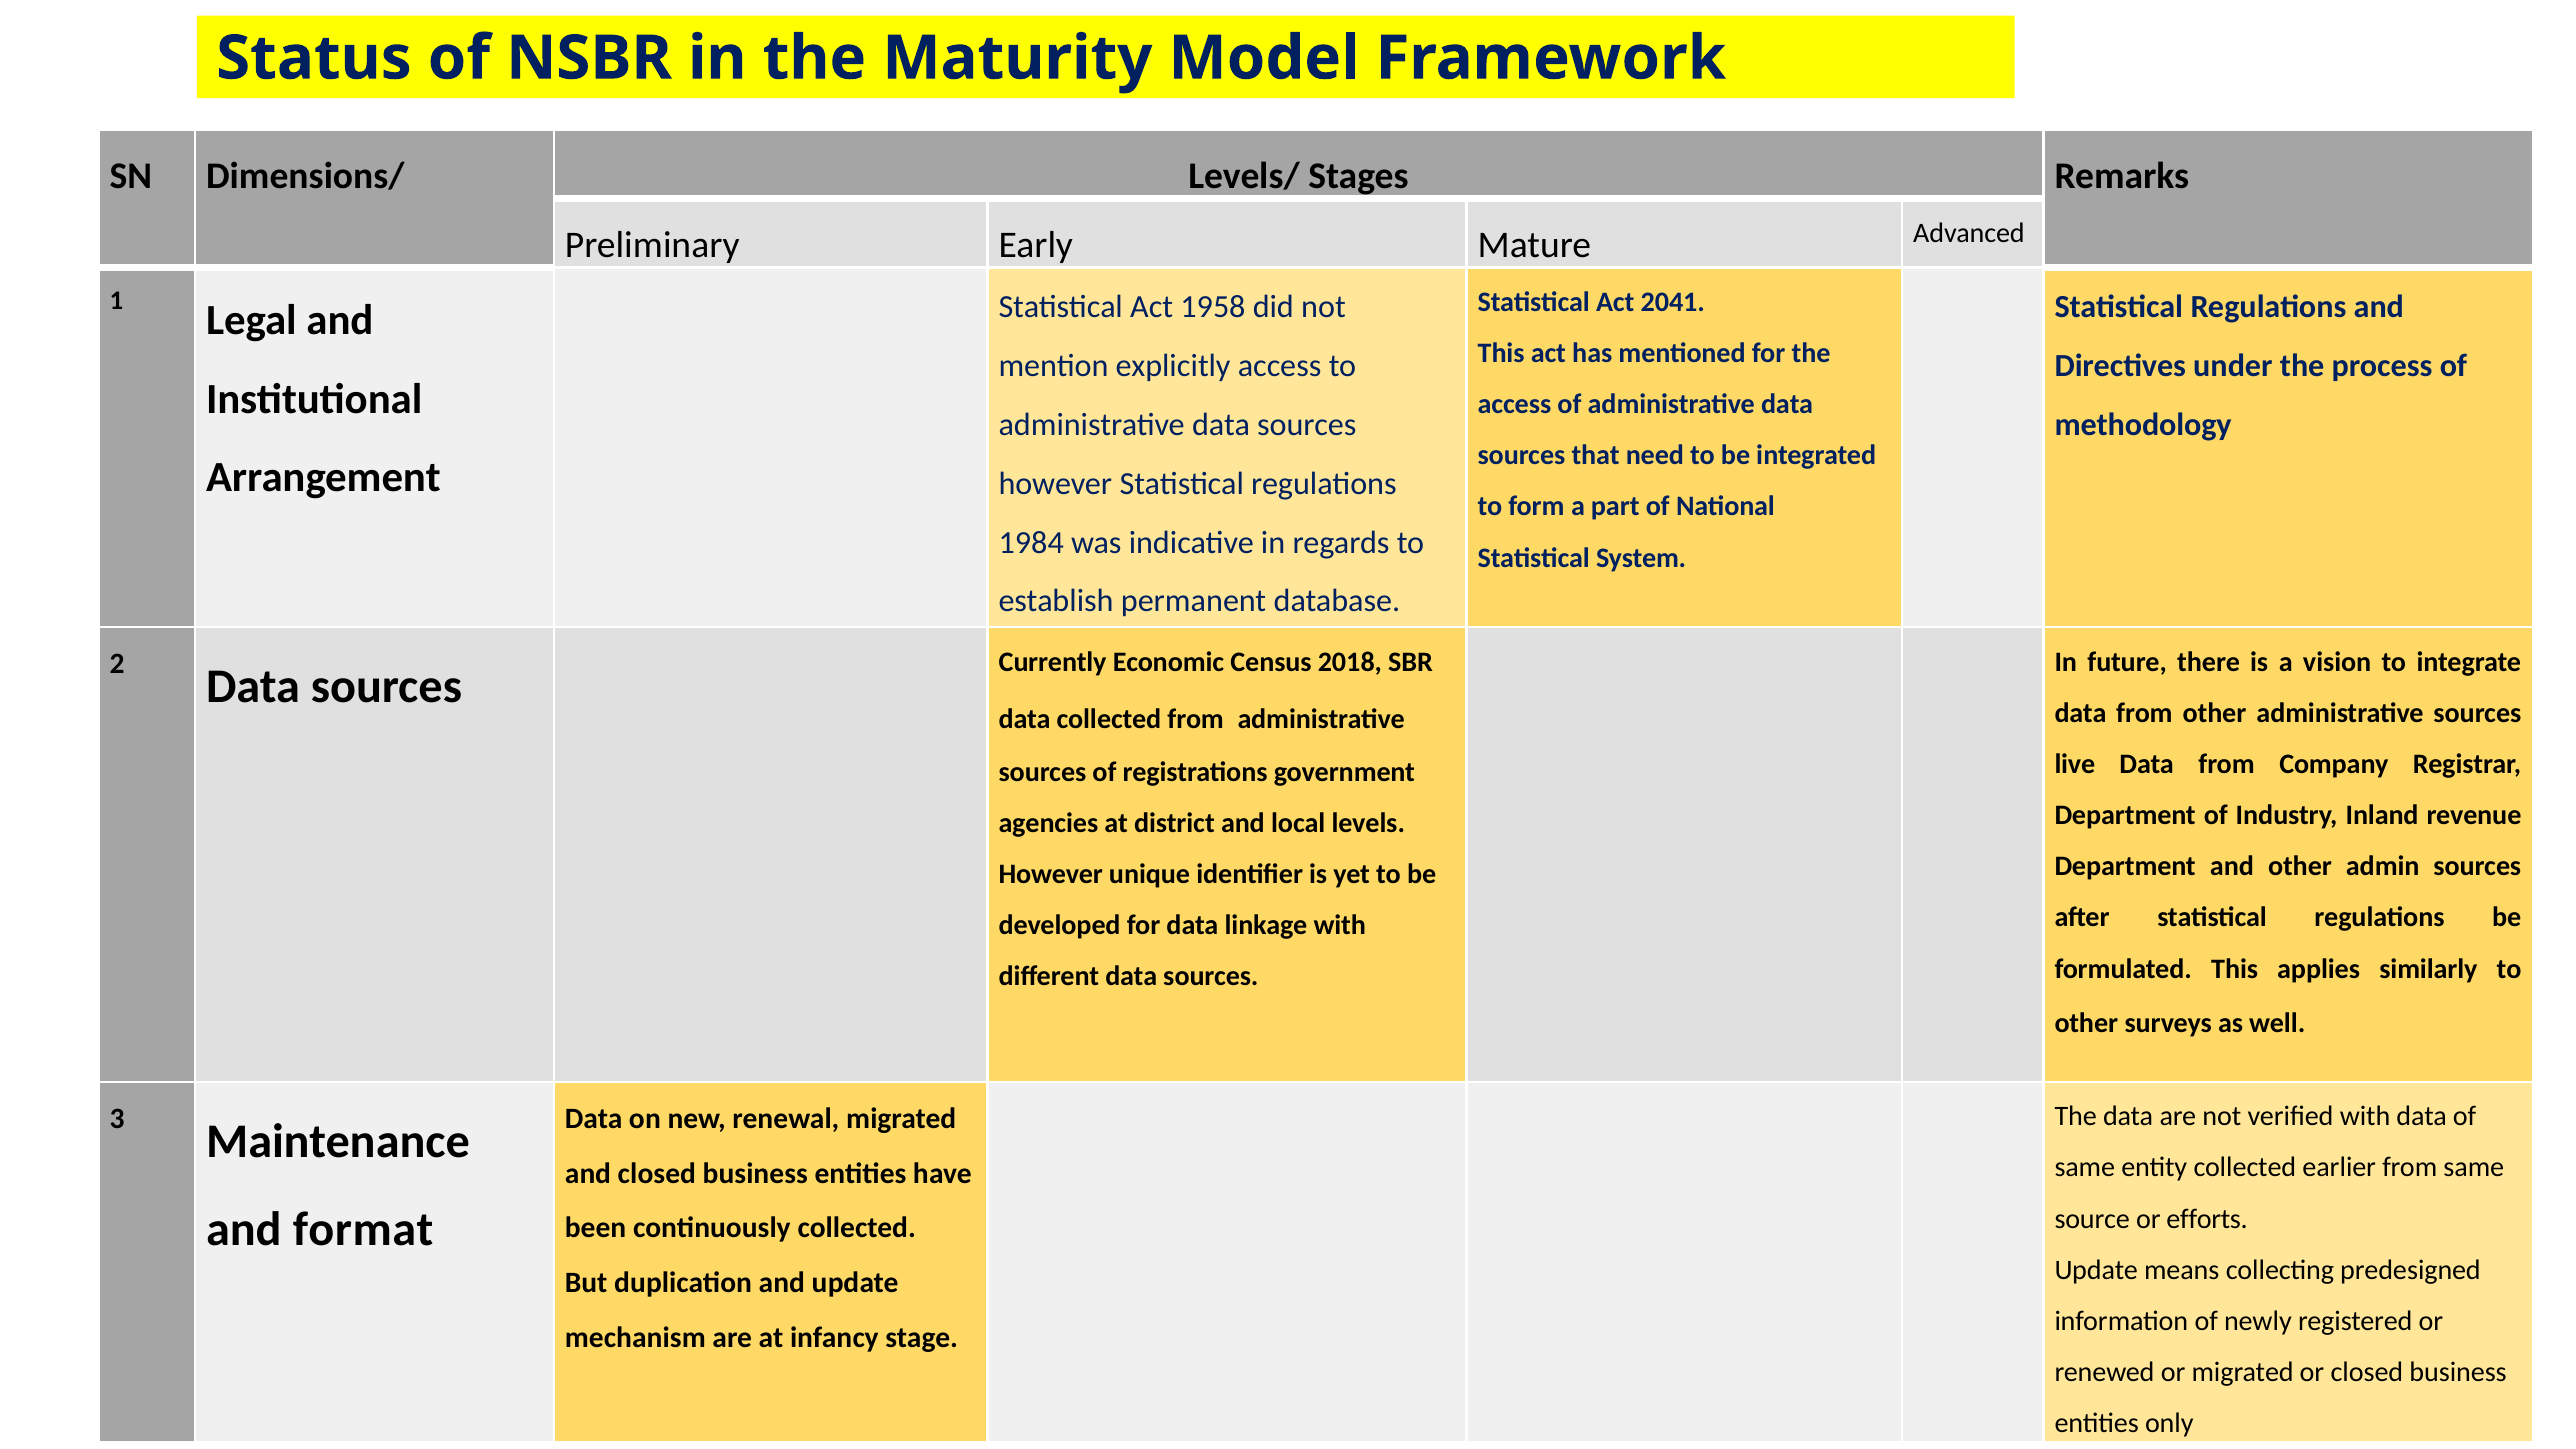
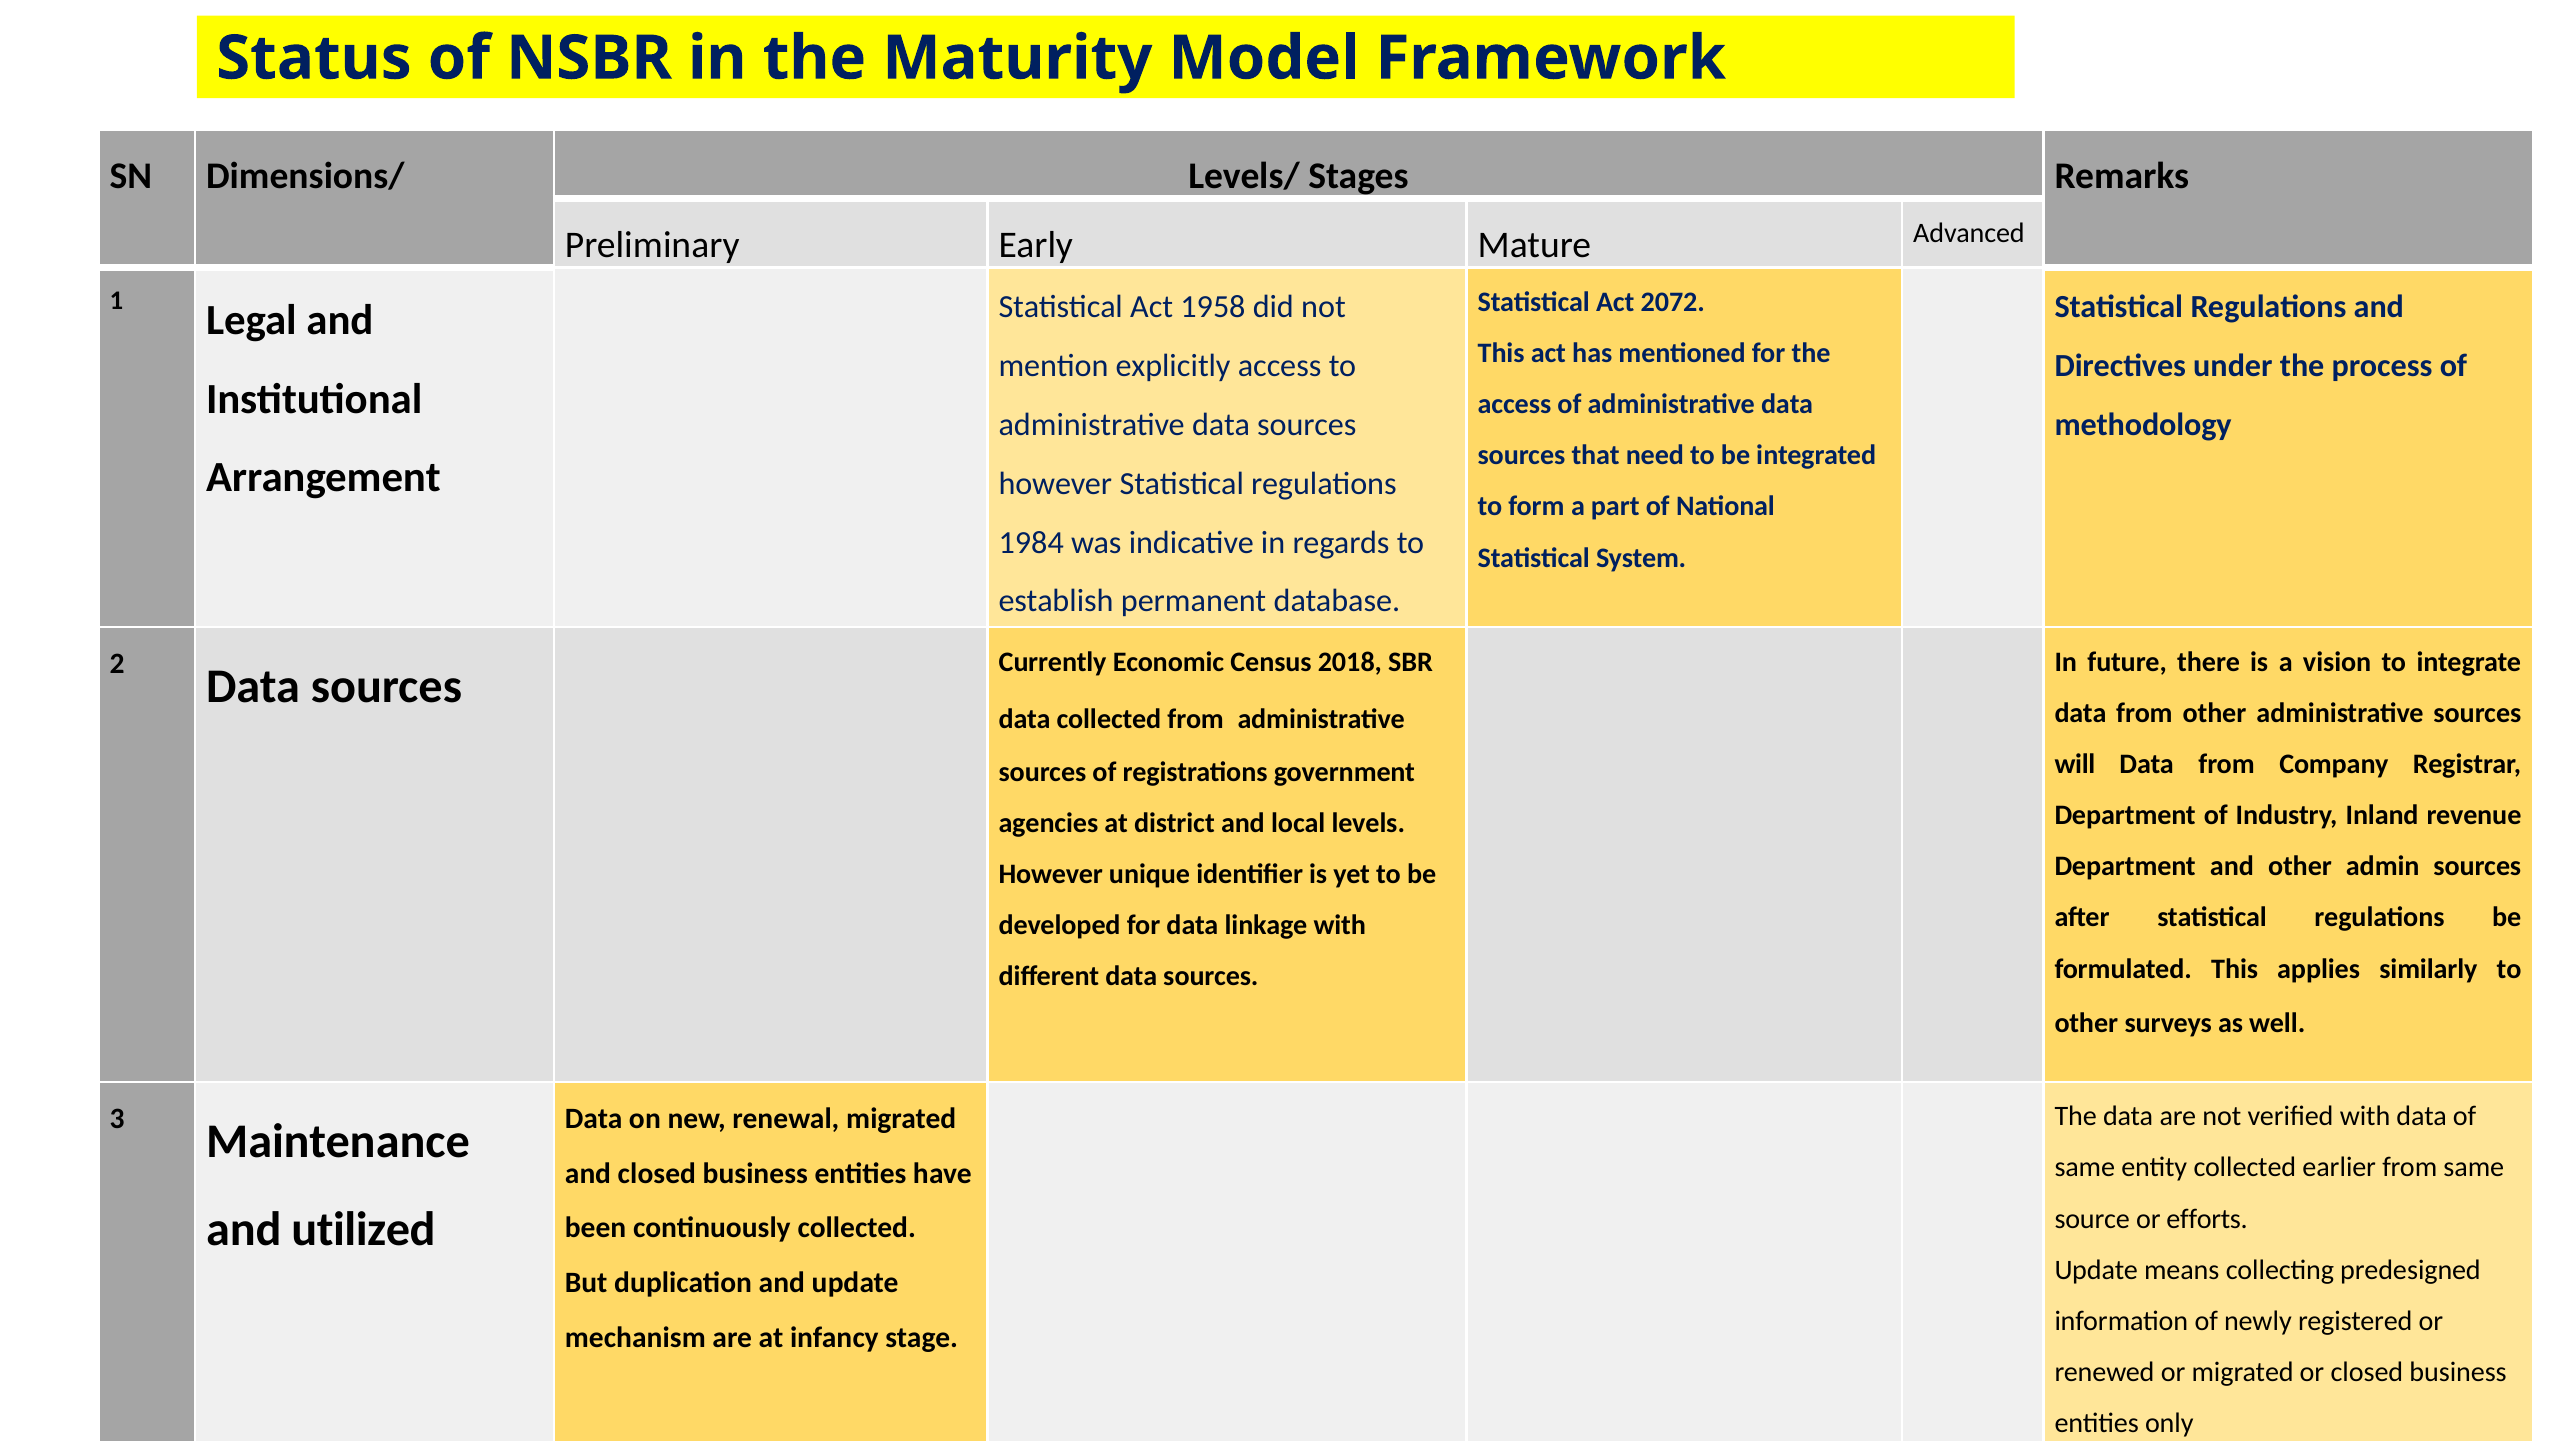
2041: 2041 -> 2072
live: live -> will
format: format -> utilized
